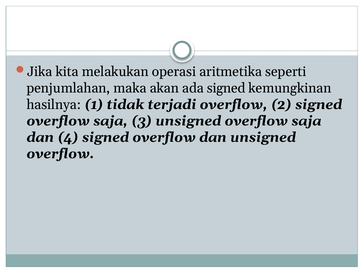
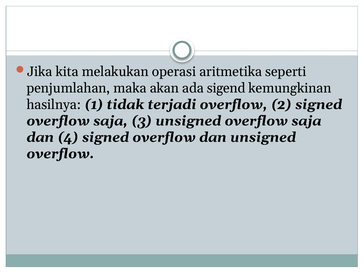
ada signed: signed -> sigend
